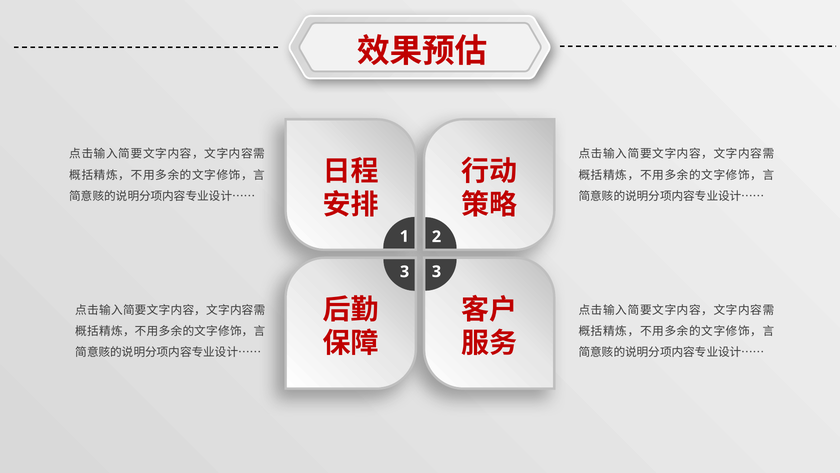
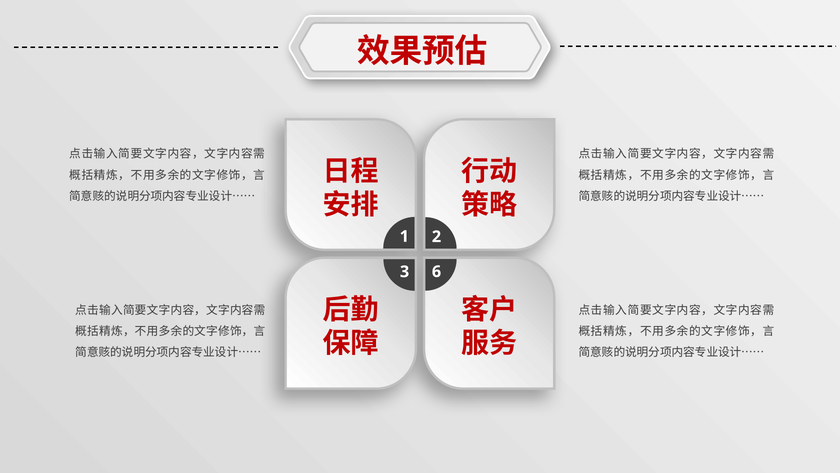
3 3: 3 -> 6
